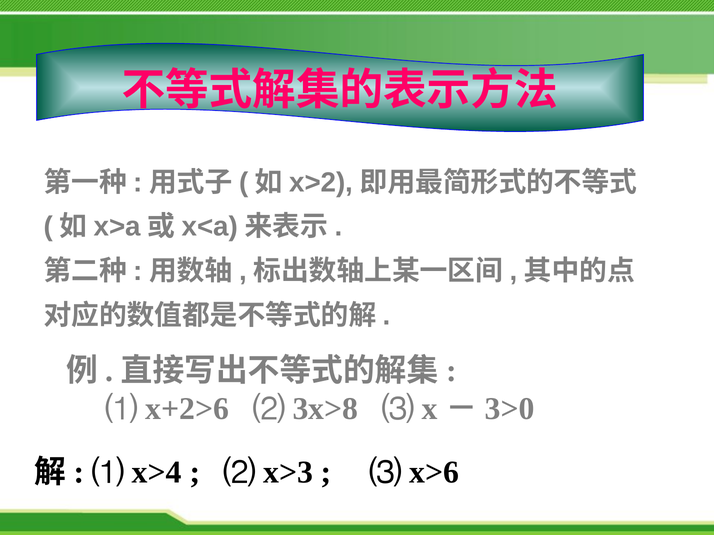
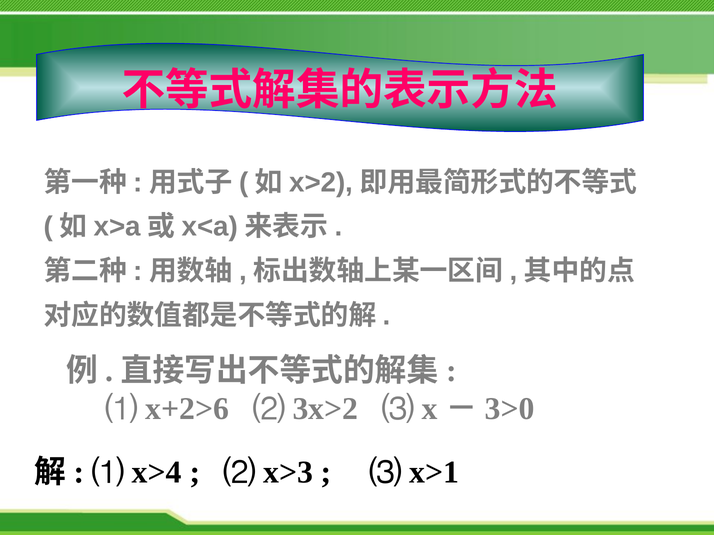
3x>8: 3x>8 -> 3x>2
x>6: x>6 -> x>1
